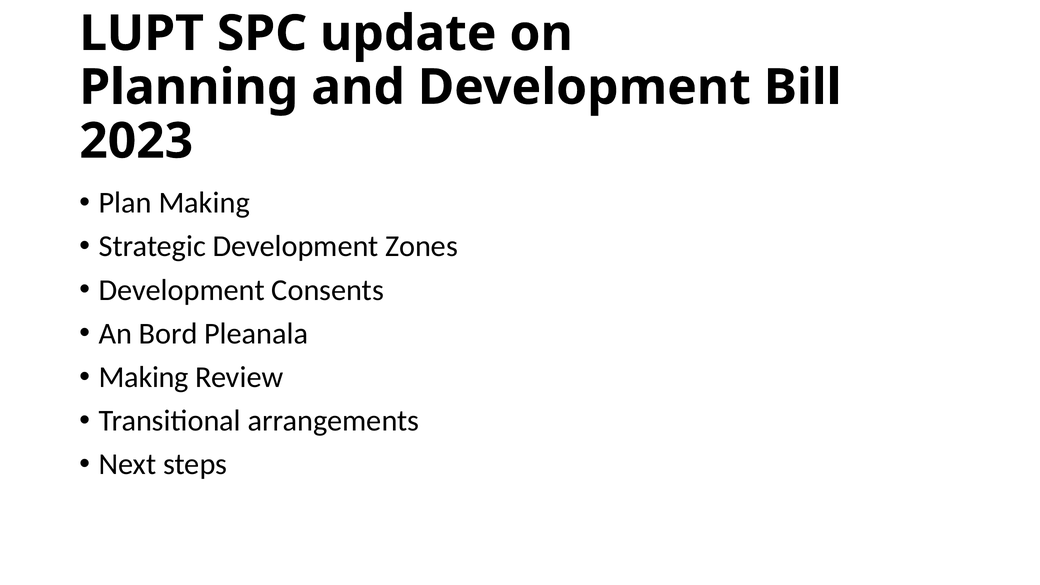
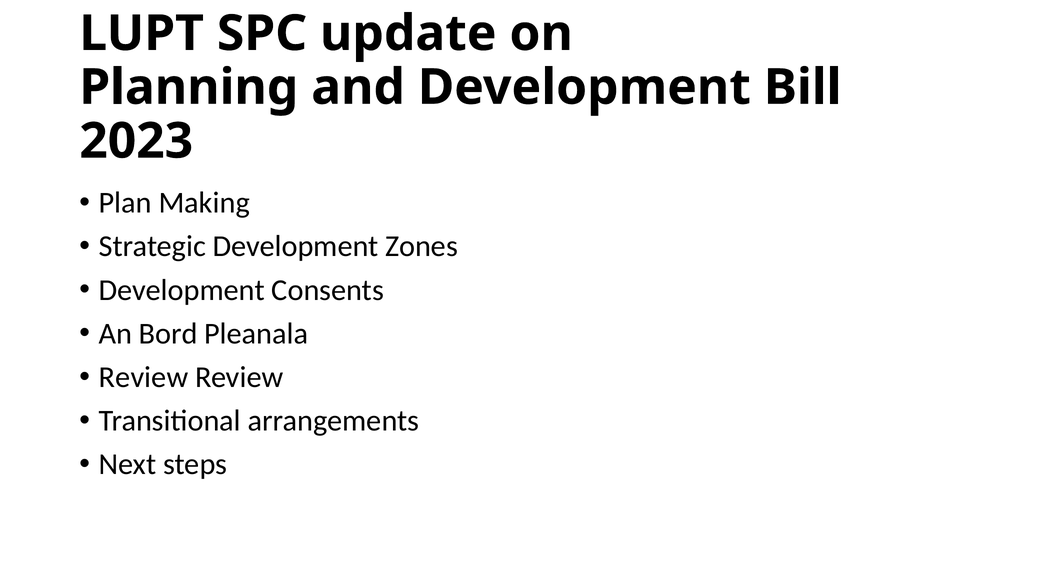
Making at (144, 377): Making -> Review
